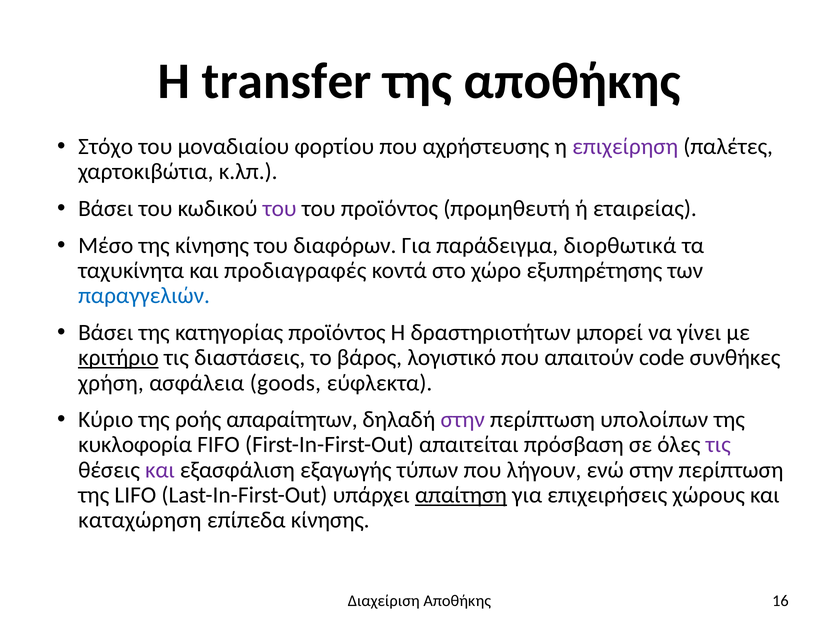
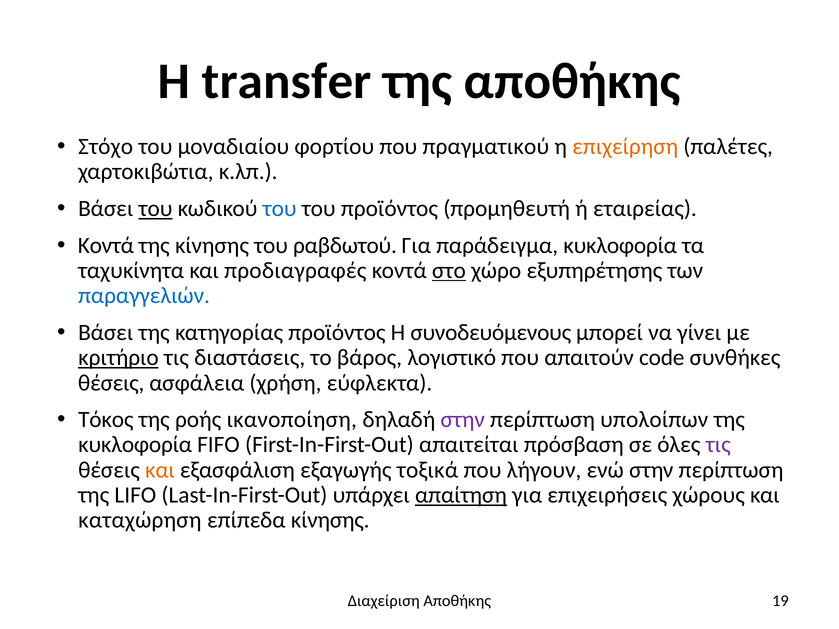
αχρήστευσης: αχρήστευσης -> πραγματικού
επιχείρηση colour: purple -> orange
του at (155, 209) underline: none -> present
του at (280, 209) colour: purple -> blue
Μέσο at (106, 245): Μέσο -> Κοντά
διαφόρων: διαφόρων -> ραβδωτού
παράδειγμα διορθωτικά: διορθωτικά -> κυκλοφορία
στο underline: none -> present
δραστηριοτήτων: δραστηριοτήτων -> συνοδευόμενους
χρήση at (111, 383): χρήση -> θέσεις
goods: goods -> χρήση
Κύριο: Κύριο -> Τόκος
απαραίτητων: απαραίτητων -> ικανοποίηση
και at (160, 470) colour: purple -> orange
τύπων: τύπων -> τοξικά
16: 16 -> 19
